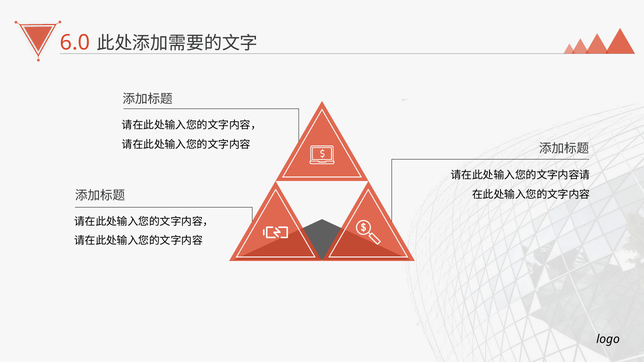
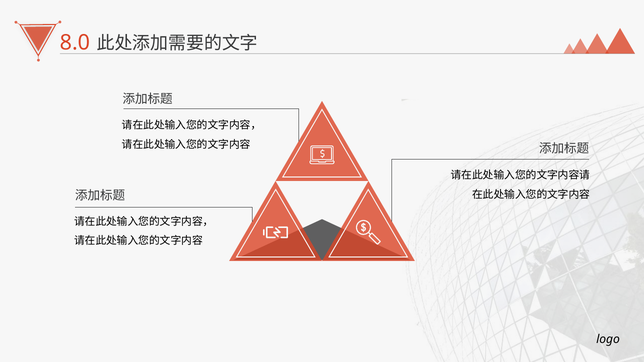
6.0: 6.0 -> 8.0
